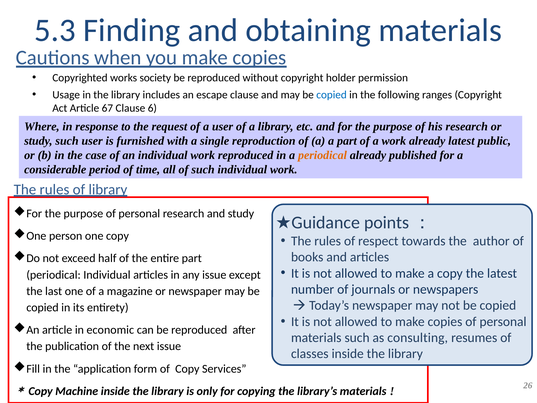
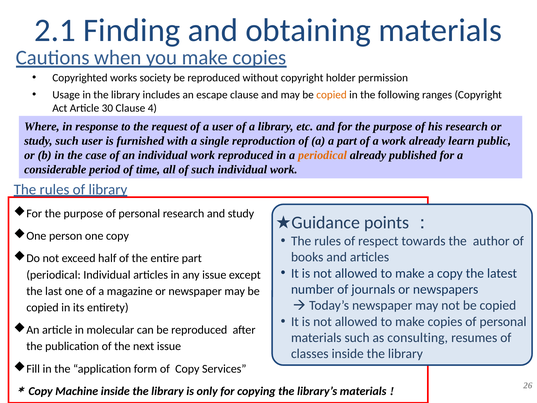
5.3: 5.3 -> 2.1
copied at (332, 95) colour: blue -> orange
67: 67 -> 30
6: 6 -> 4
already latest: latest -> learn
economic: economic -> molecular
